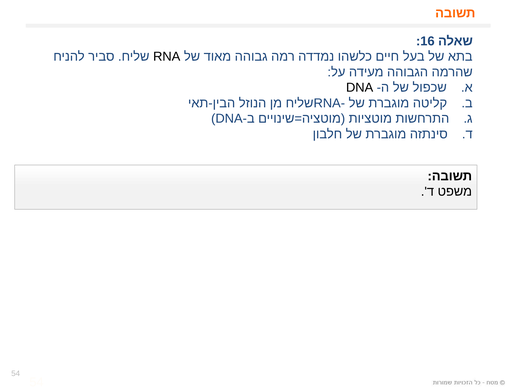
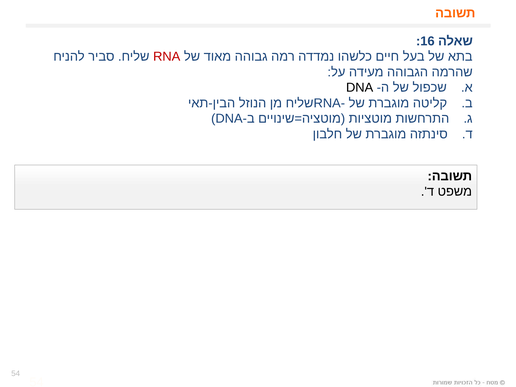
RNA at (167, 57) colour: black -> red
